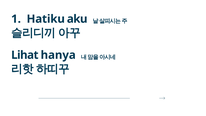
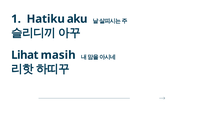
hanya: hanya -> masih
